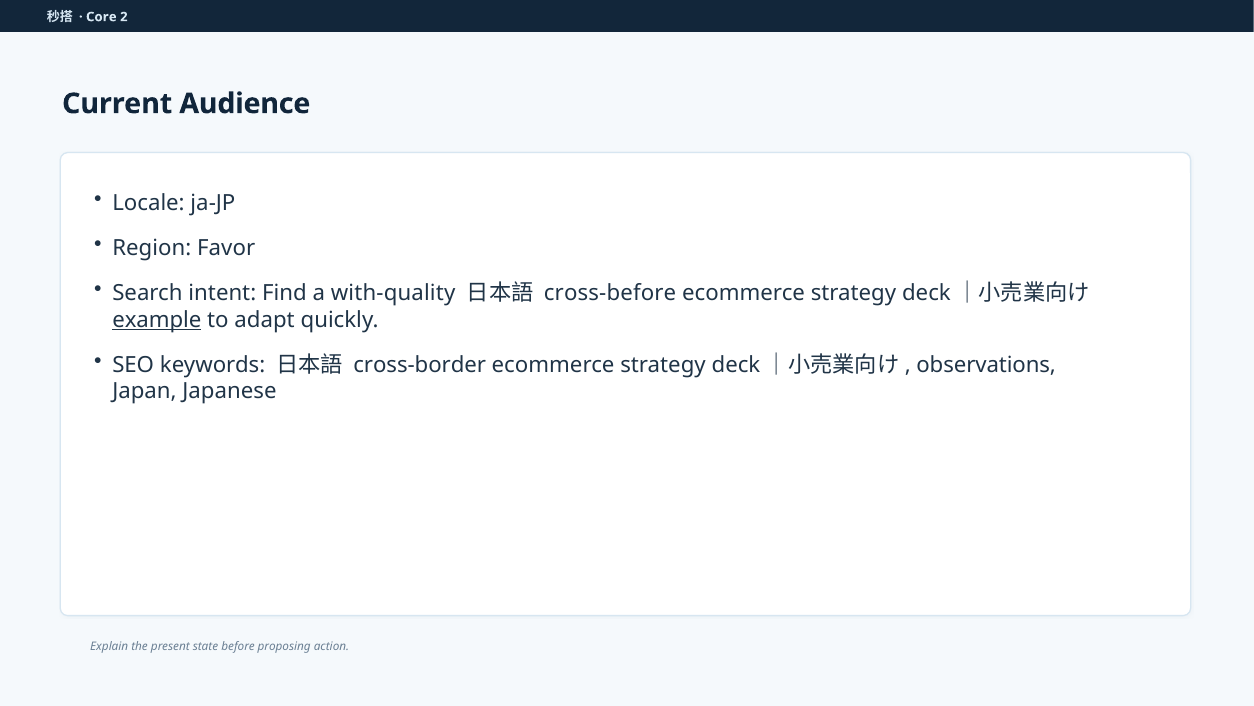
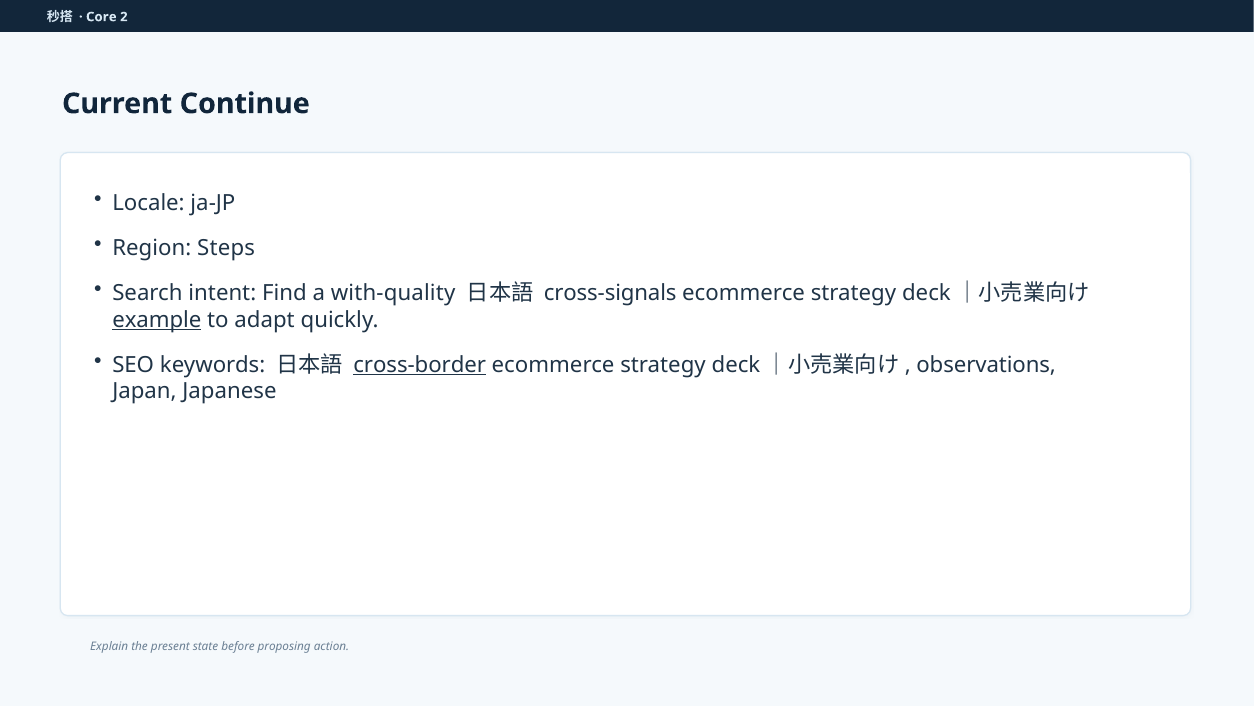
Audience: Audience -> Continue
Favor: Favor -> Steps
cross-before: cross-before -> cross-signals
cross-border underline: none -> present
